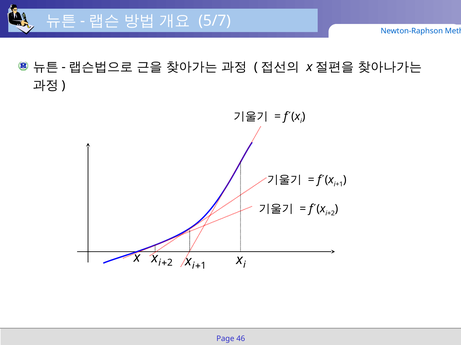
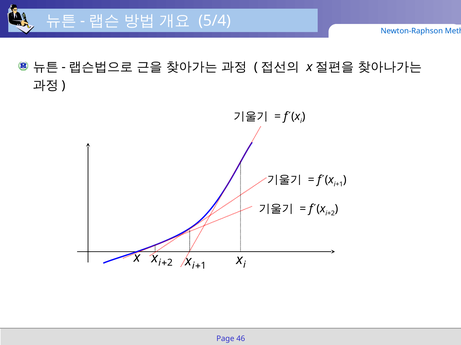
5/7: 5/7 -> 5/4
